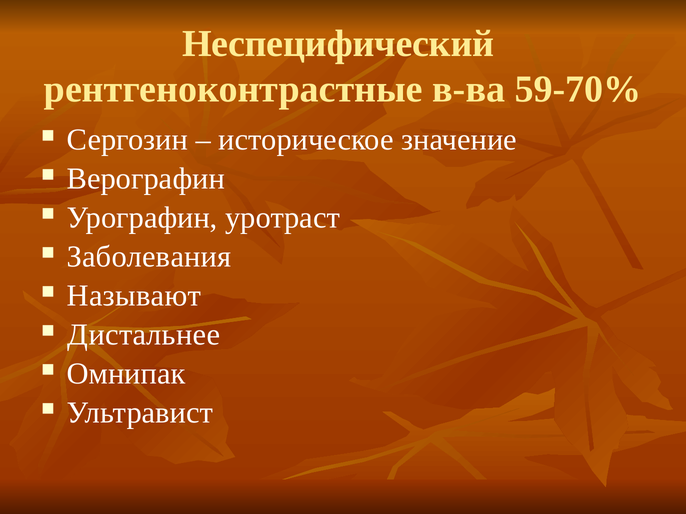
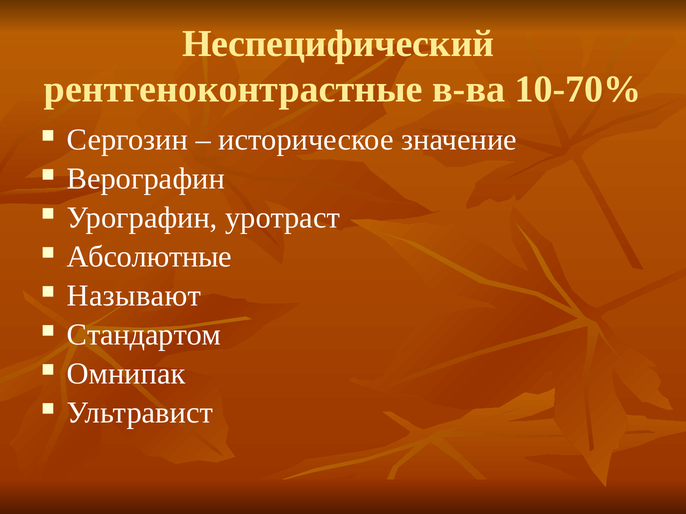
59-70%: 59-70% -> 10-70%
Заболевания: Заболевания -> Абсолютные
Дистальнее: Дистальнее -> Стандартом
